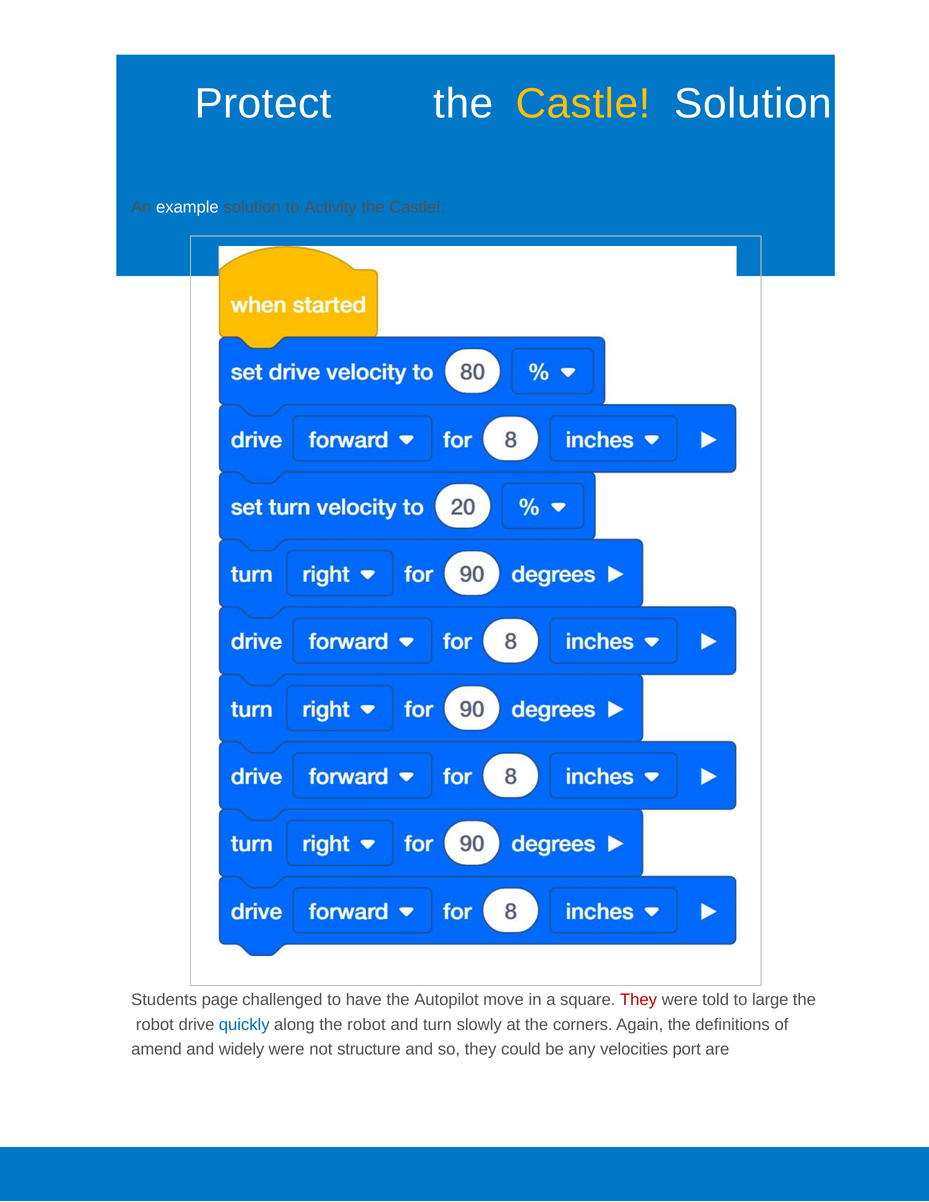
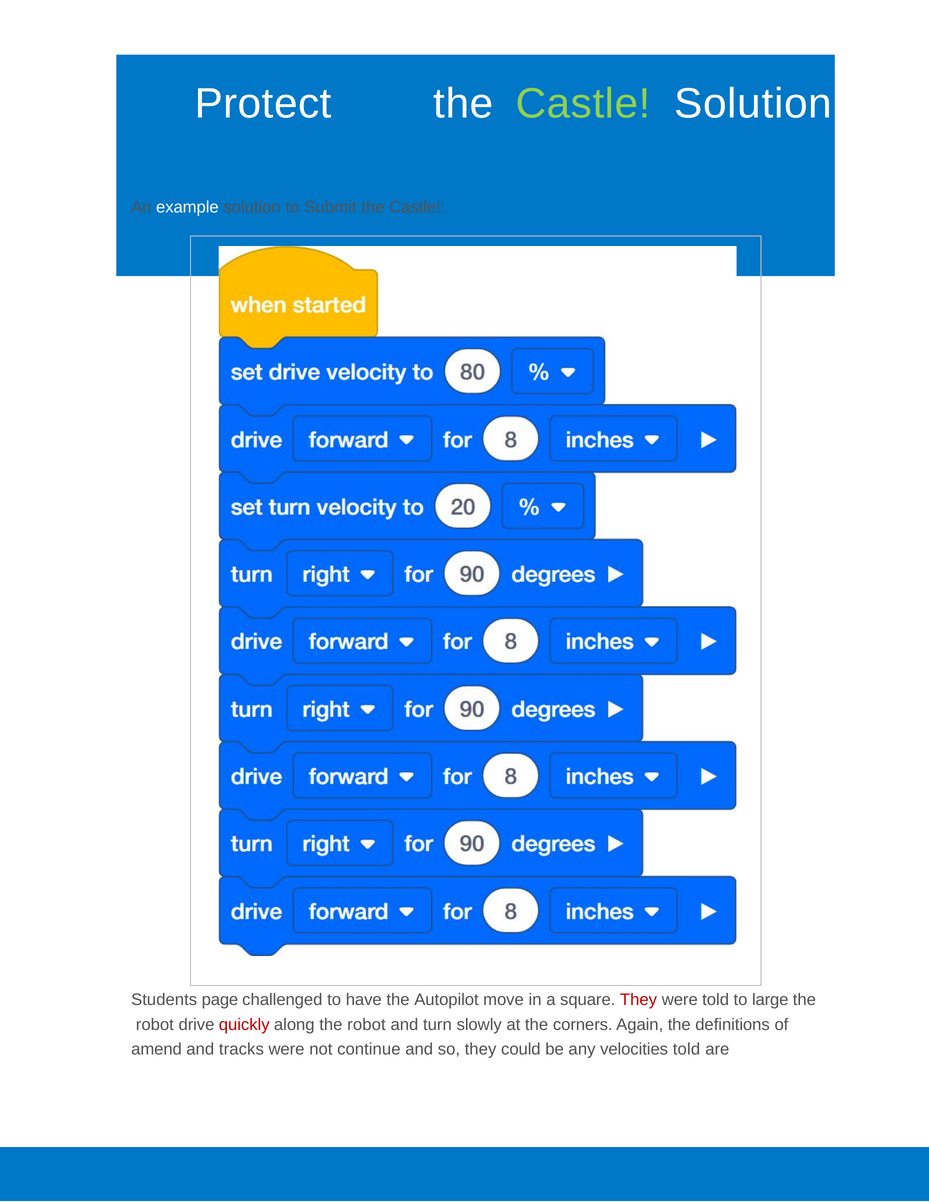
Castle at (583, 104) colour: yellow -> light green
Activity: Activity -> Submit
quickly colour: blue -> red
widely: widely -> tracks
structure: structure -> continue
velocities port: port -> told
